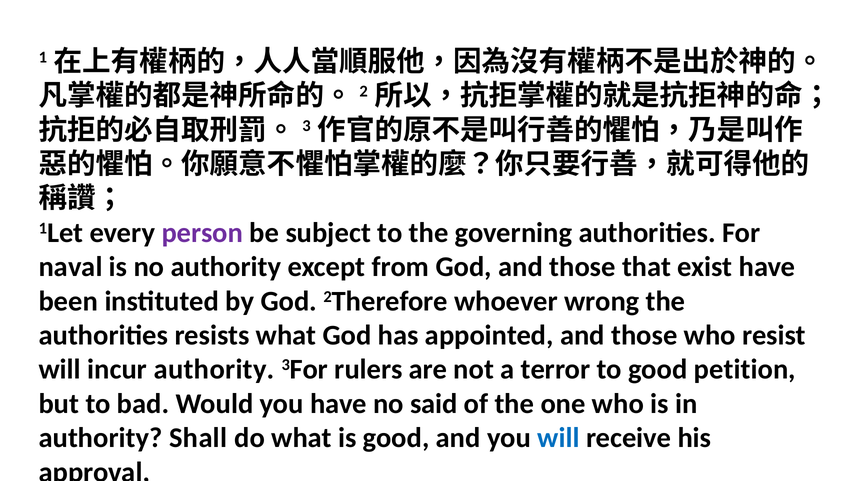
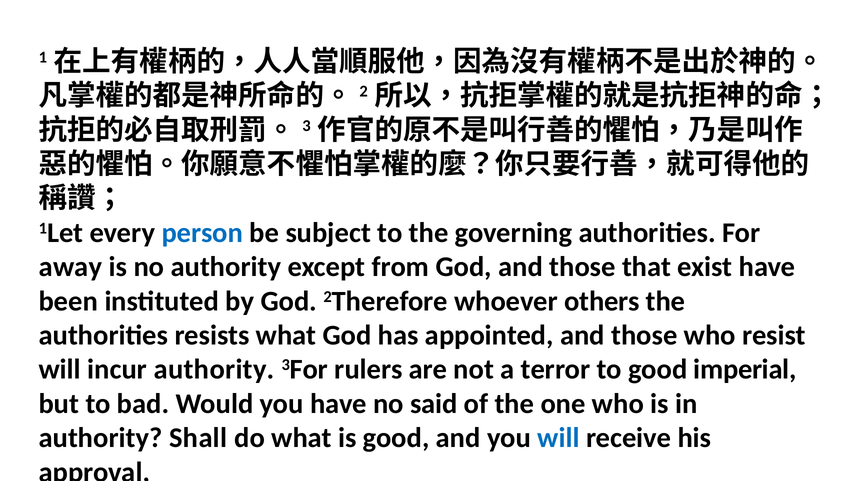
person colour: purple -> blue
naval: naval -> away
wrong: wrong -> others
petition: petition -> imperial
